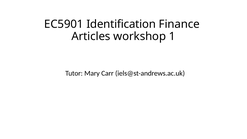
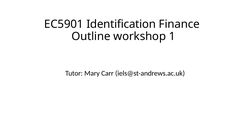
Articles: Articles -> Outline
